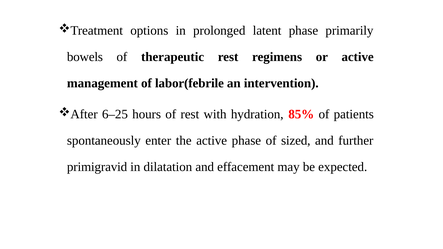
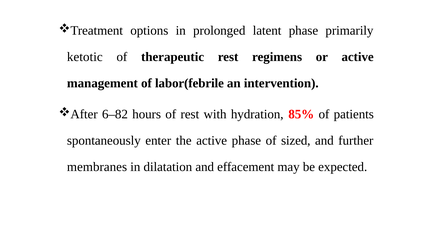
bowels: bowels -> ketotic
6–25: 6–25 -> 6–82
primigravid: primigravid -> membranes
